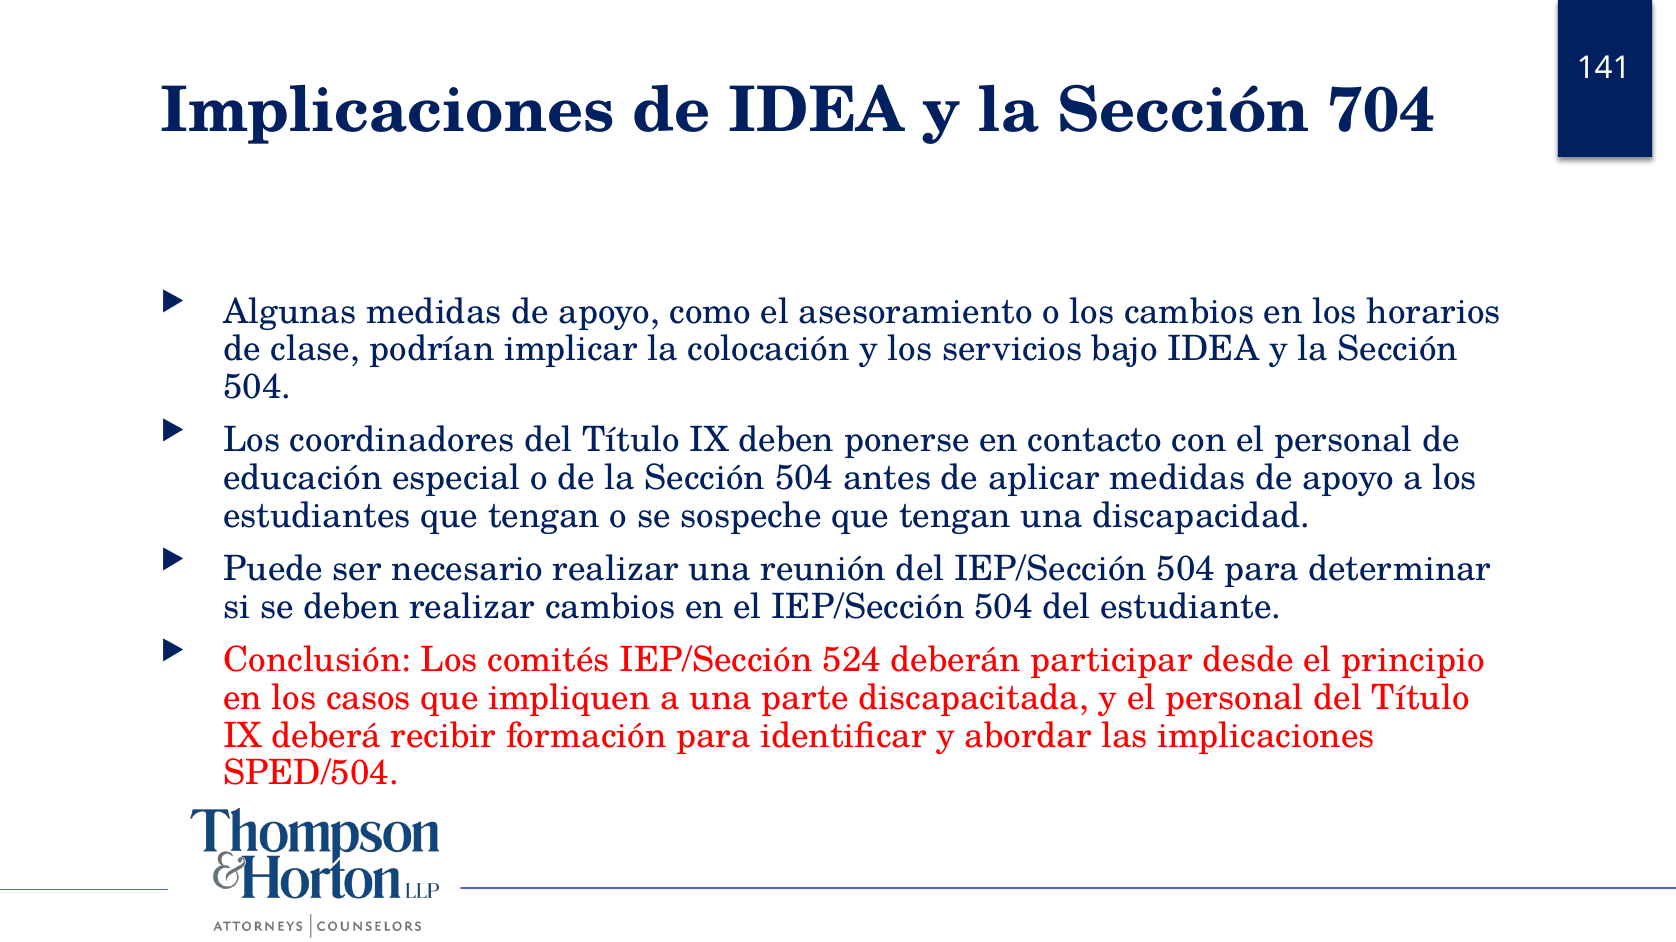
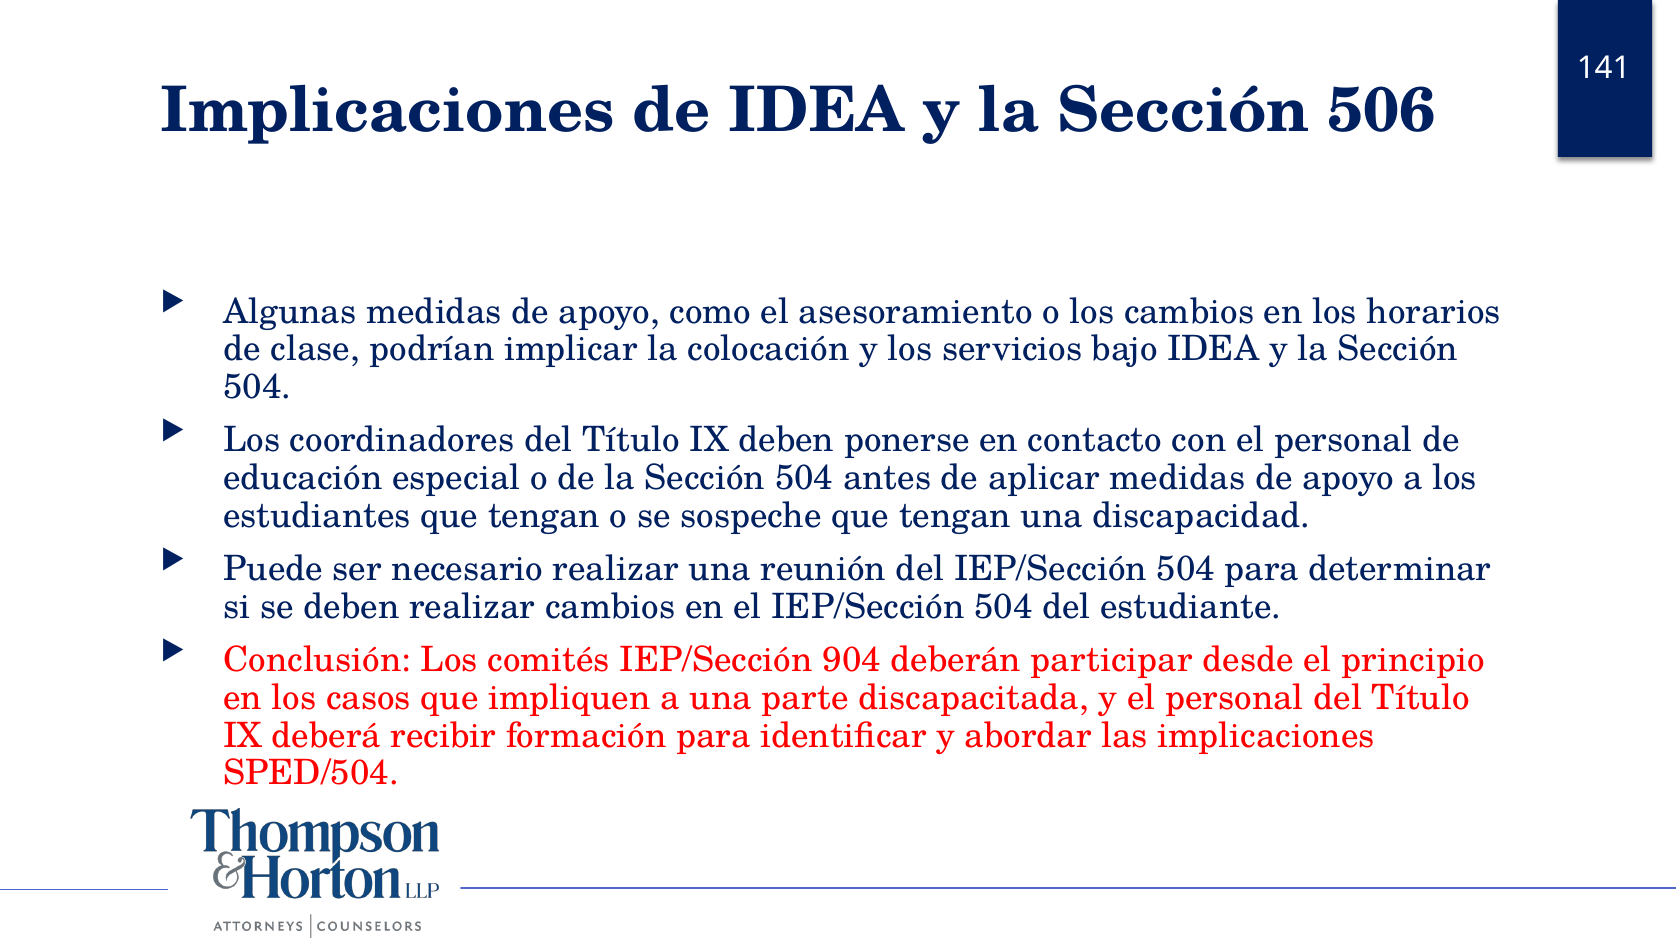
704: 704 -> 506
524: 524 -> 904
